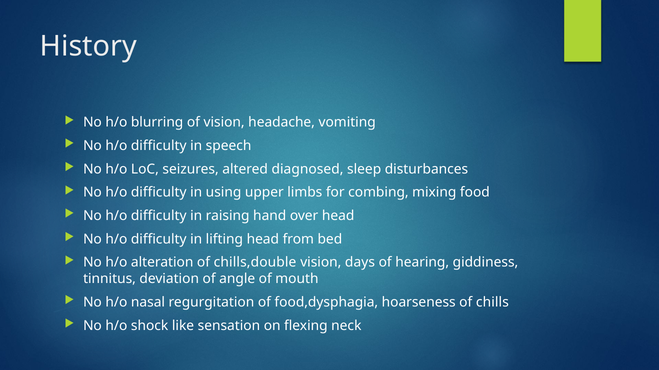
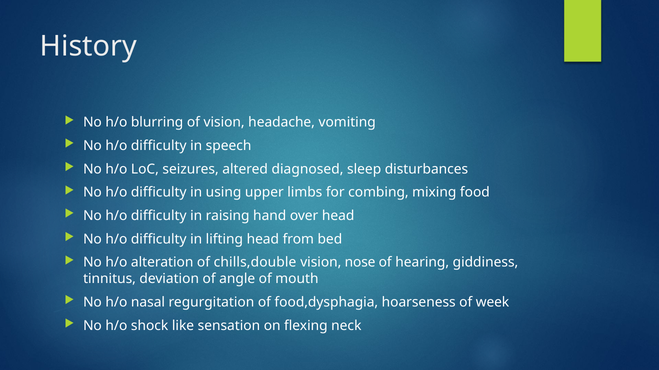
days: days -> nose
chills: chills -> week
